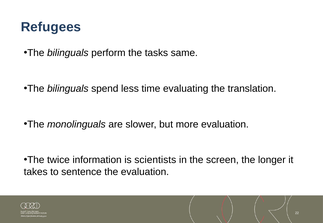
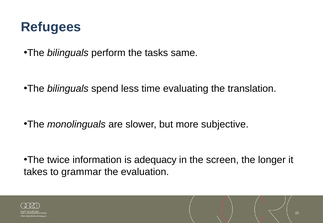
more evaluation: evaluation -> subjective
scientists: scientists -> adequacy
sentence: sentence -> grammar
